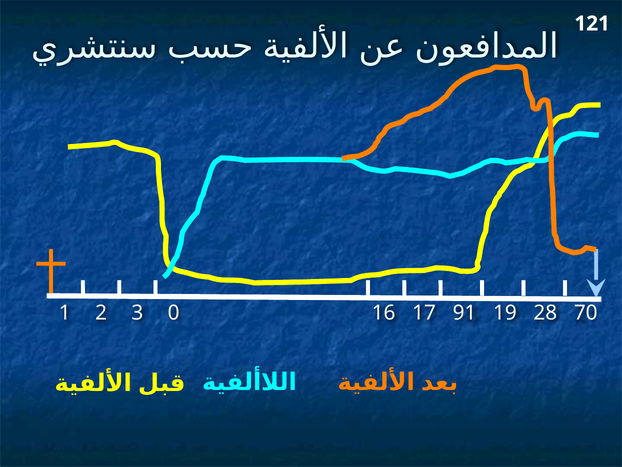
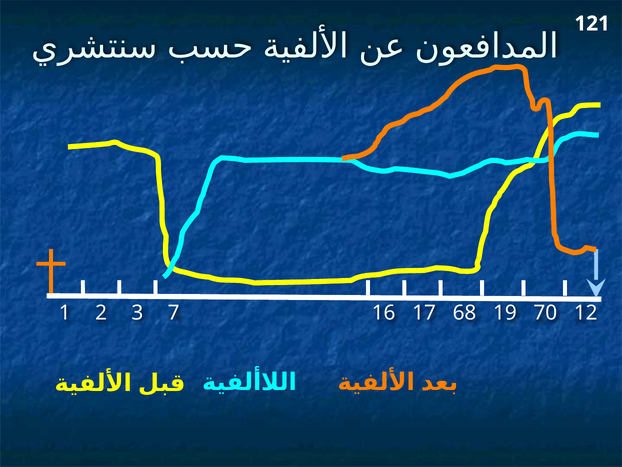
0: 0 -> 7
91: 91 -> 68
28: 28 -> 70
70: 70 -> 12
